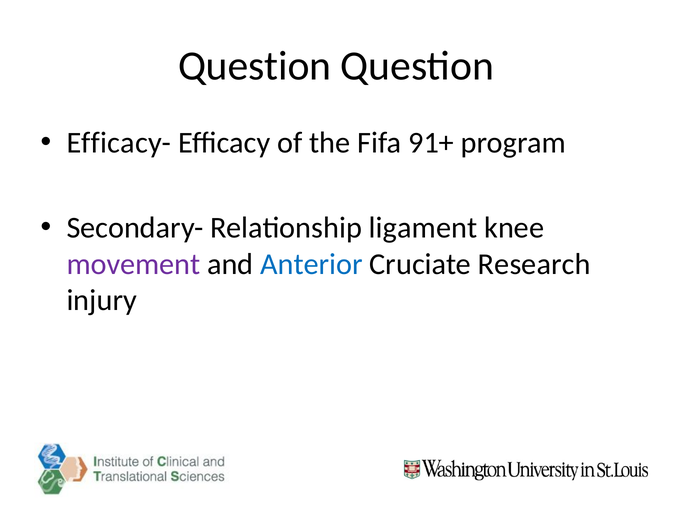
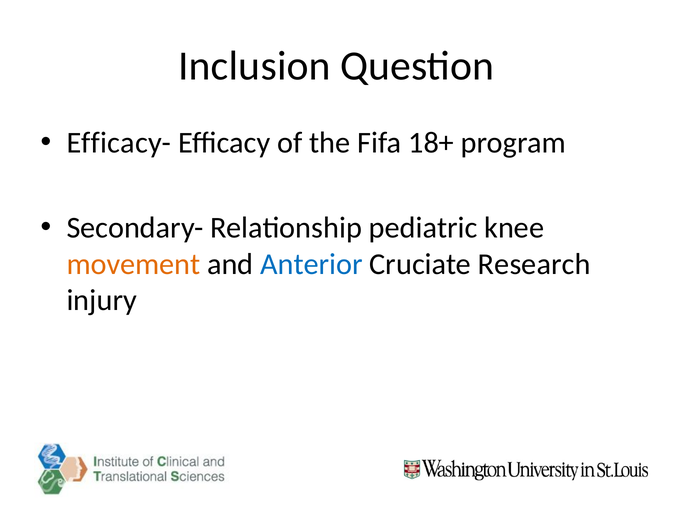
Question at (255, 66): Question -> Inclusion
91+: 91+ -> 18+
ligament: ligament -> pediatric
movement colour: purple -> orange
